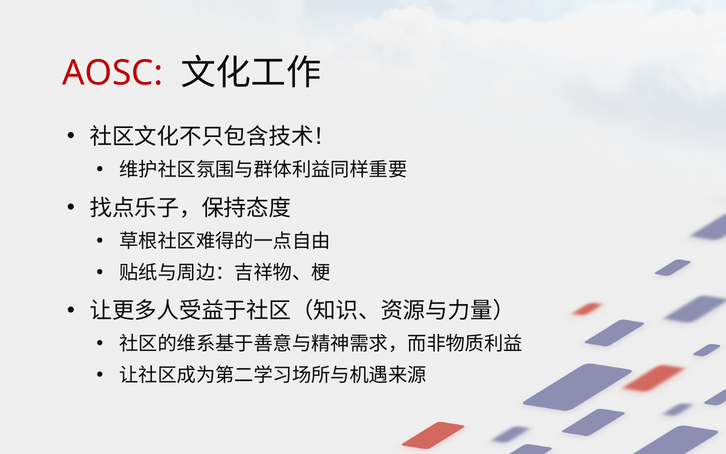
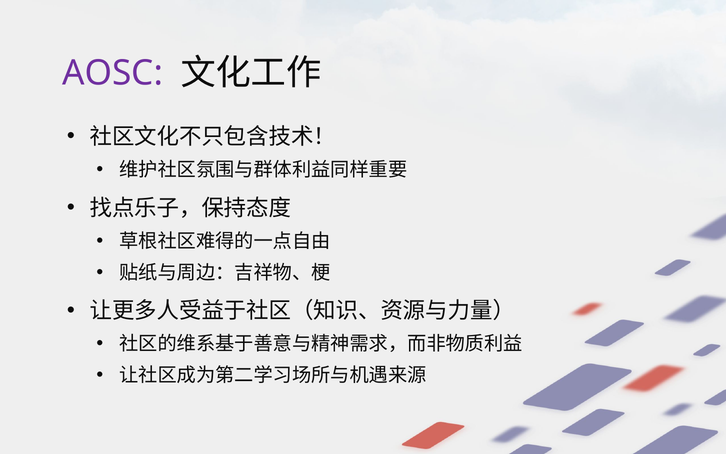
AOSC colour: red -> purple
